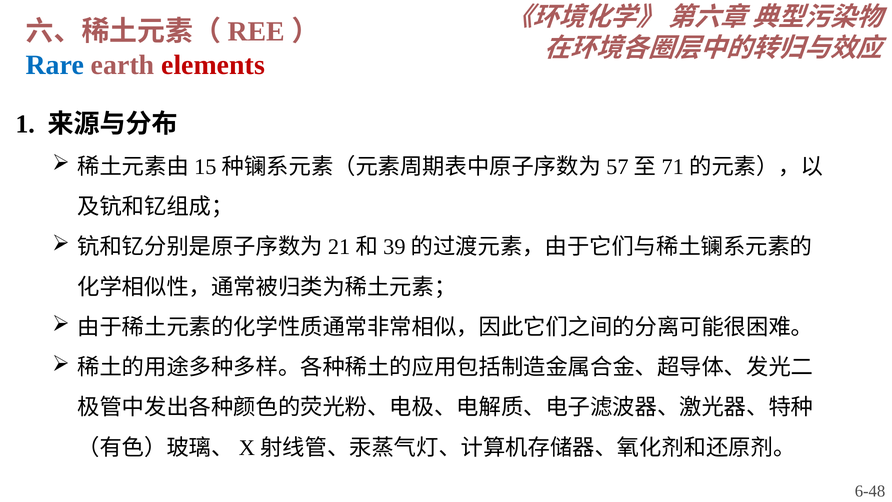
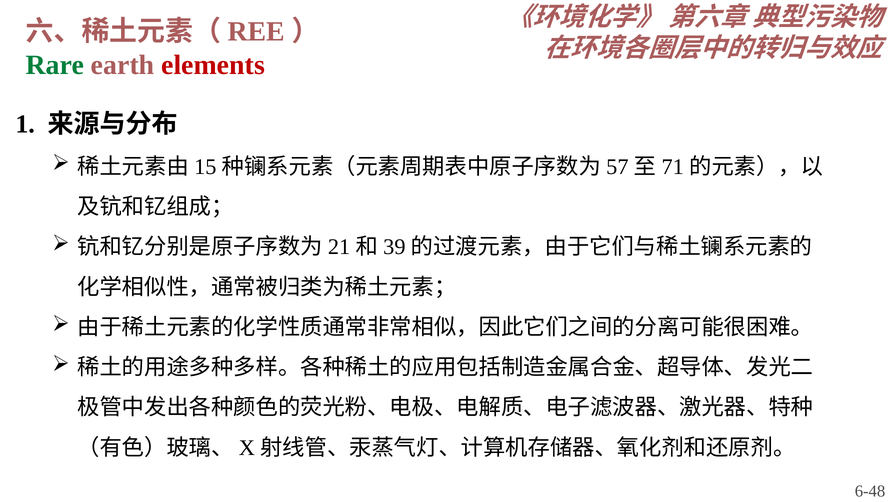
Rare colour: blue -> green
